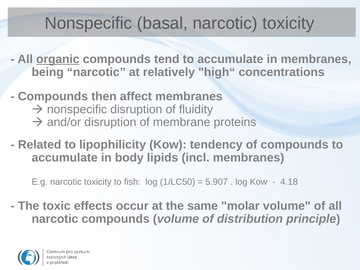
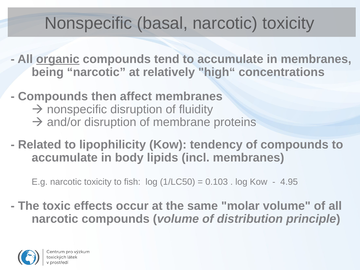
5.907: 5.907 -> 0.103
4.18: 4.18 -> 4.95
